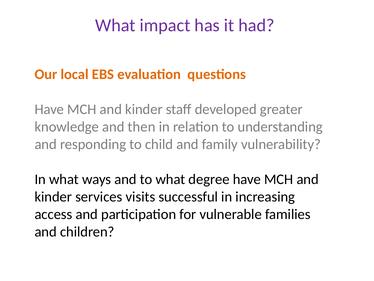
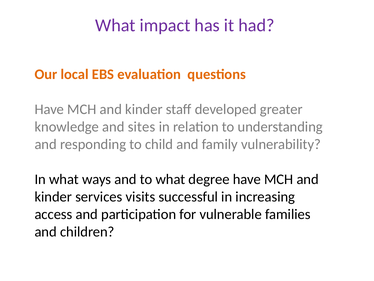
then: then -> sites
